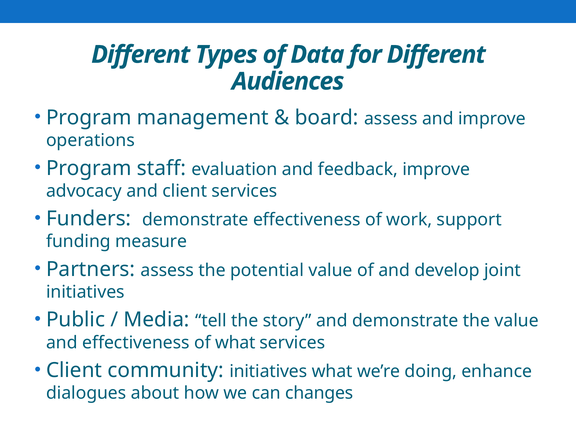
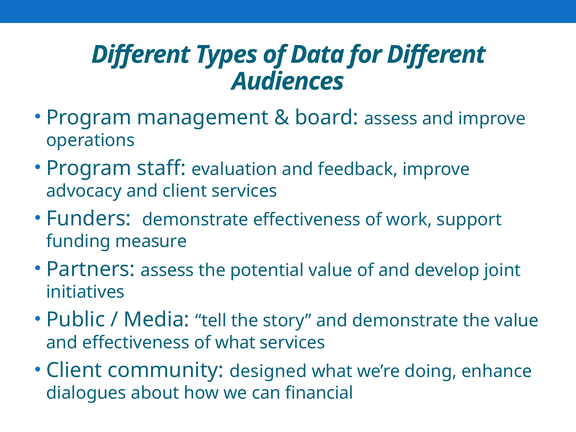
community initiatives: initiatives -> designed
changes: changes -> financial
